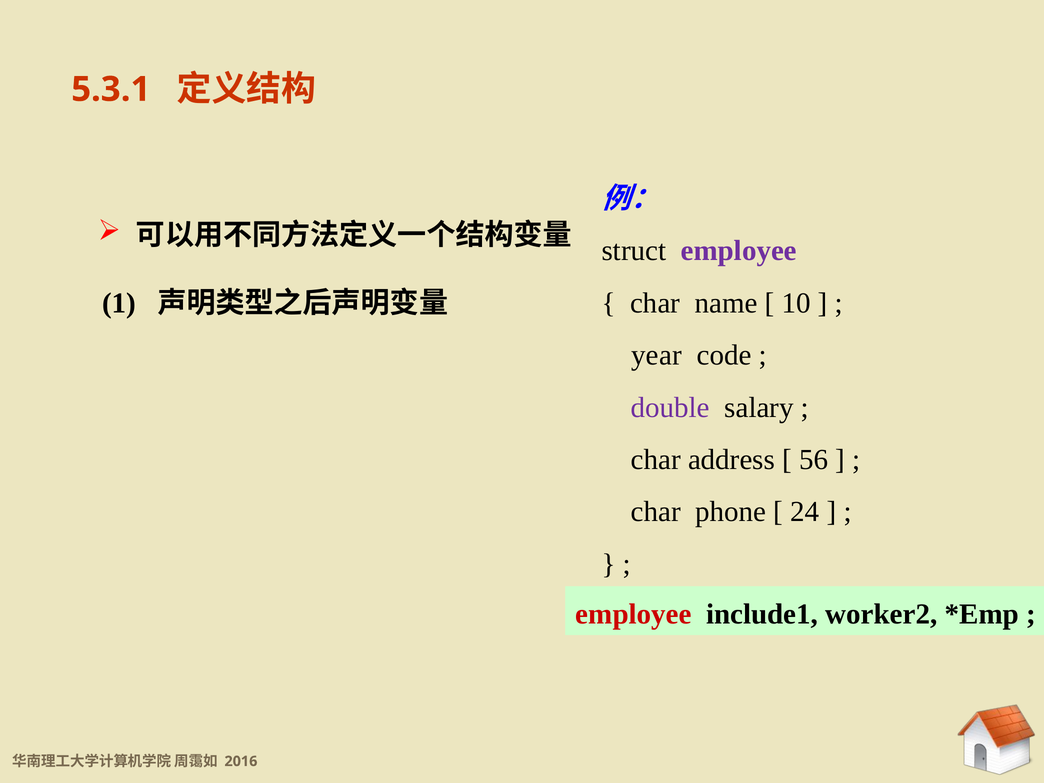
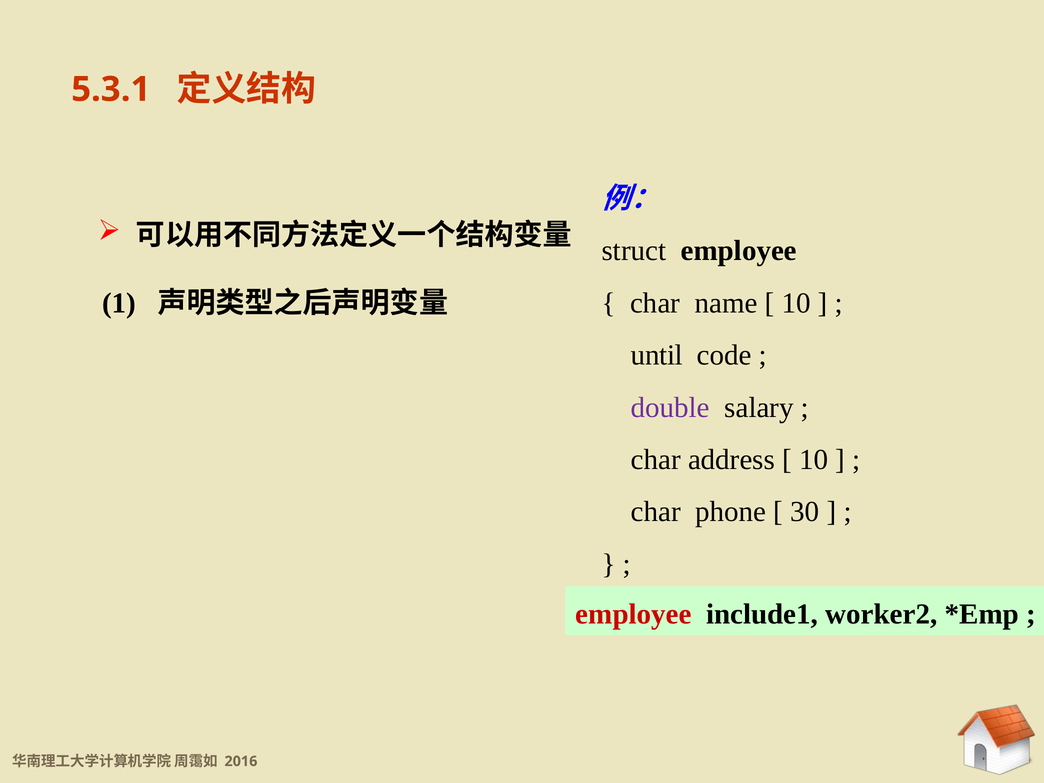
employee at (739, 251) colour: purple -> black
year: year -> until
56 at (814, 460): 56 -> 10
24: 24 -> 30
